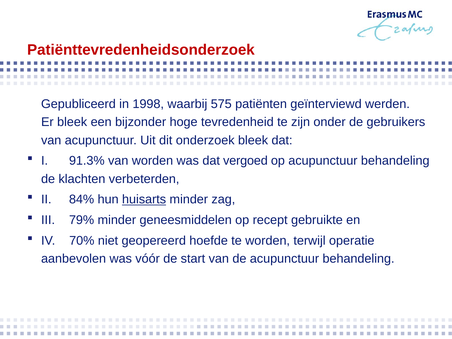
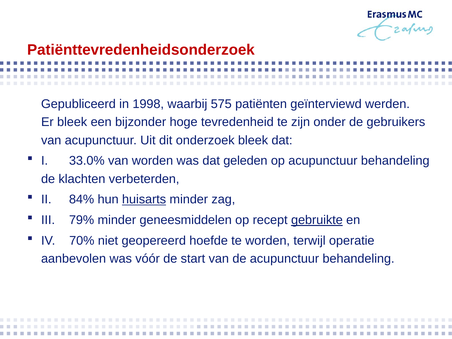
91.3%: 91.3% -> 33.0%
vergoed: vergoed -> geleden
gebruikte underline: none -> present
